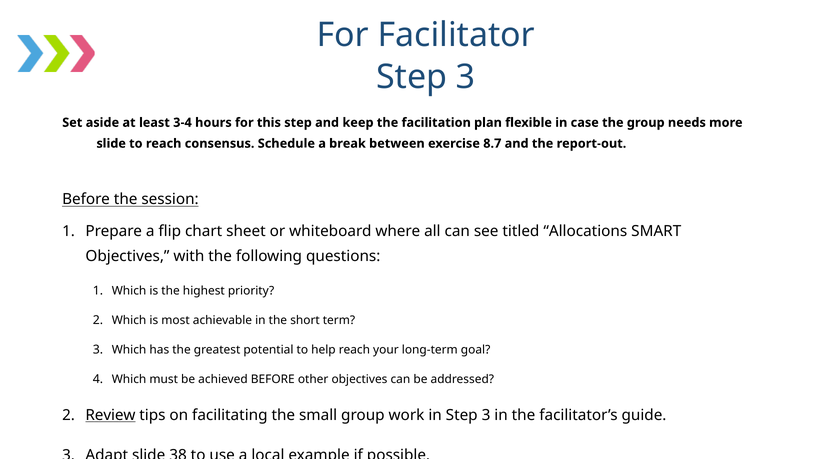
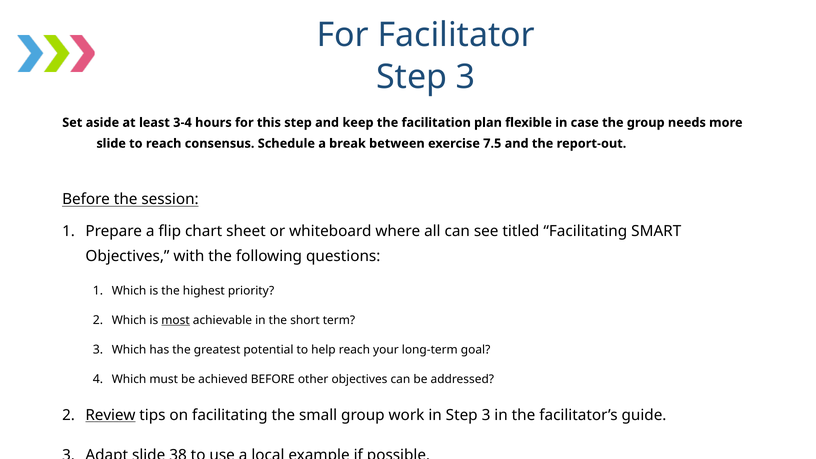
8.7: 8.7 -> 7.5
titled Allocations: Allocations -> Facilitating
most underline: none -> present
